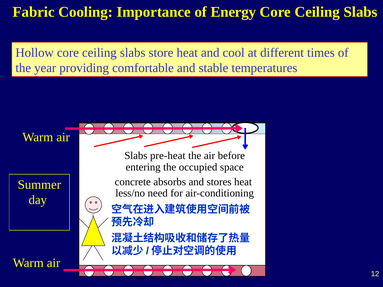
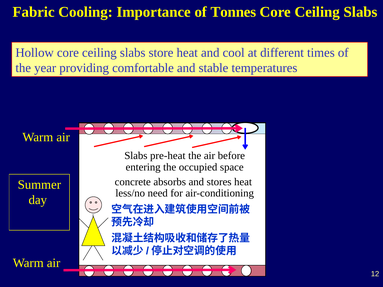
Energy: Energy -> Tonnes
